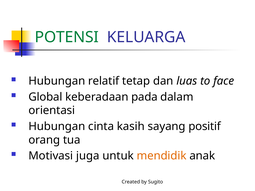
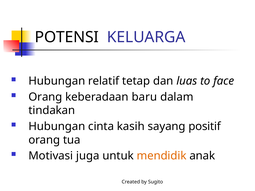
POTENSI colour: green -> black
Global at (45, 97): Global -> Orang
pada: pada -> baru
orientasi: orientasi -> tindakan
